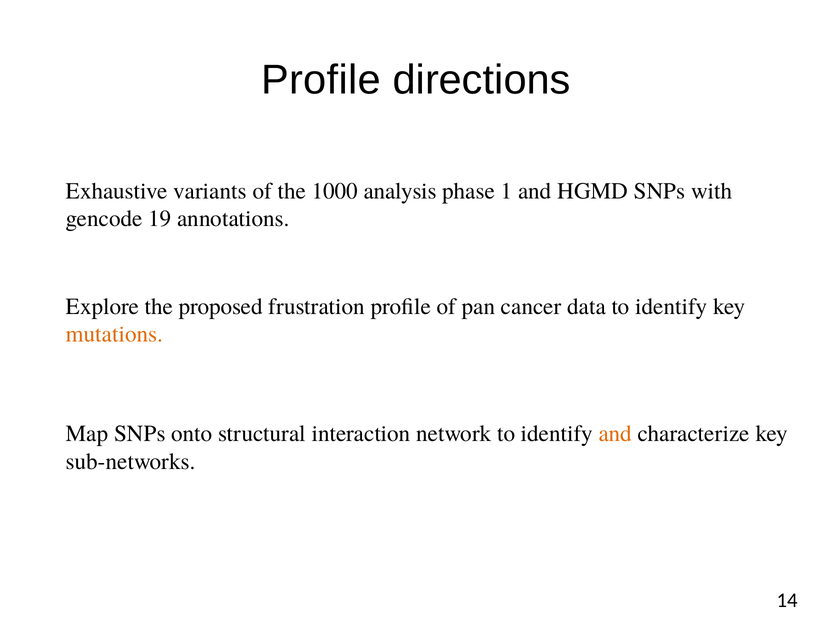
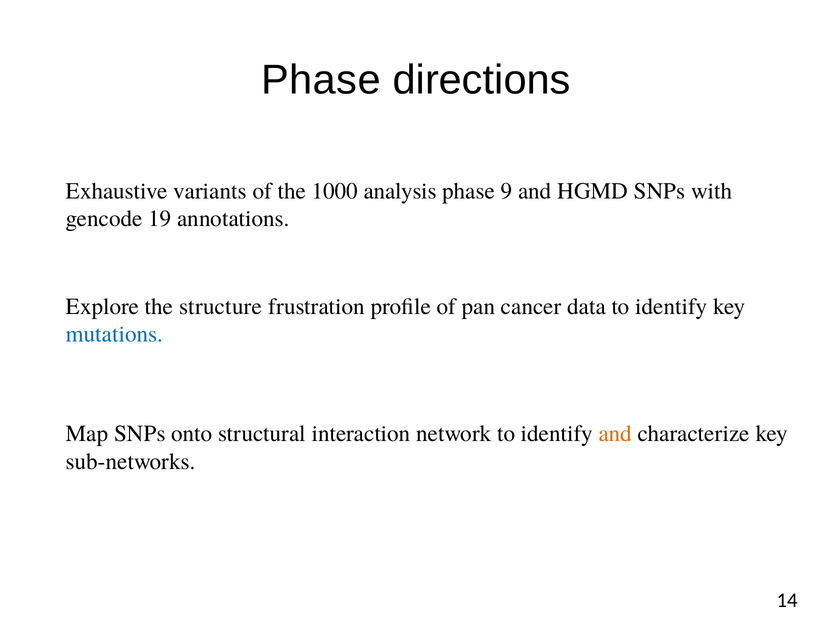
Profile at (321, 80): Profile -> Phase
1: 1 -> 9
proposed: proposed -> structure
mutations colour: orange -> blue
